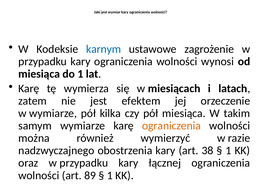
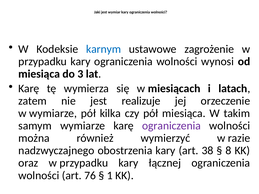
do 1: 1 -> 3
efektem: efektem -> realizuje
ograniczenia at (171, 126) colour: orange -> purple
1 at (228, 151): 1 -> 8
89: 89 -> 76
